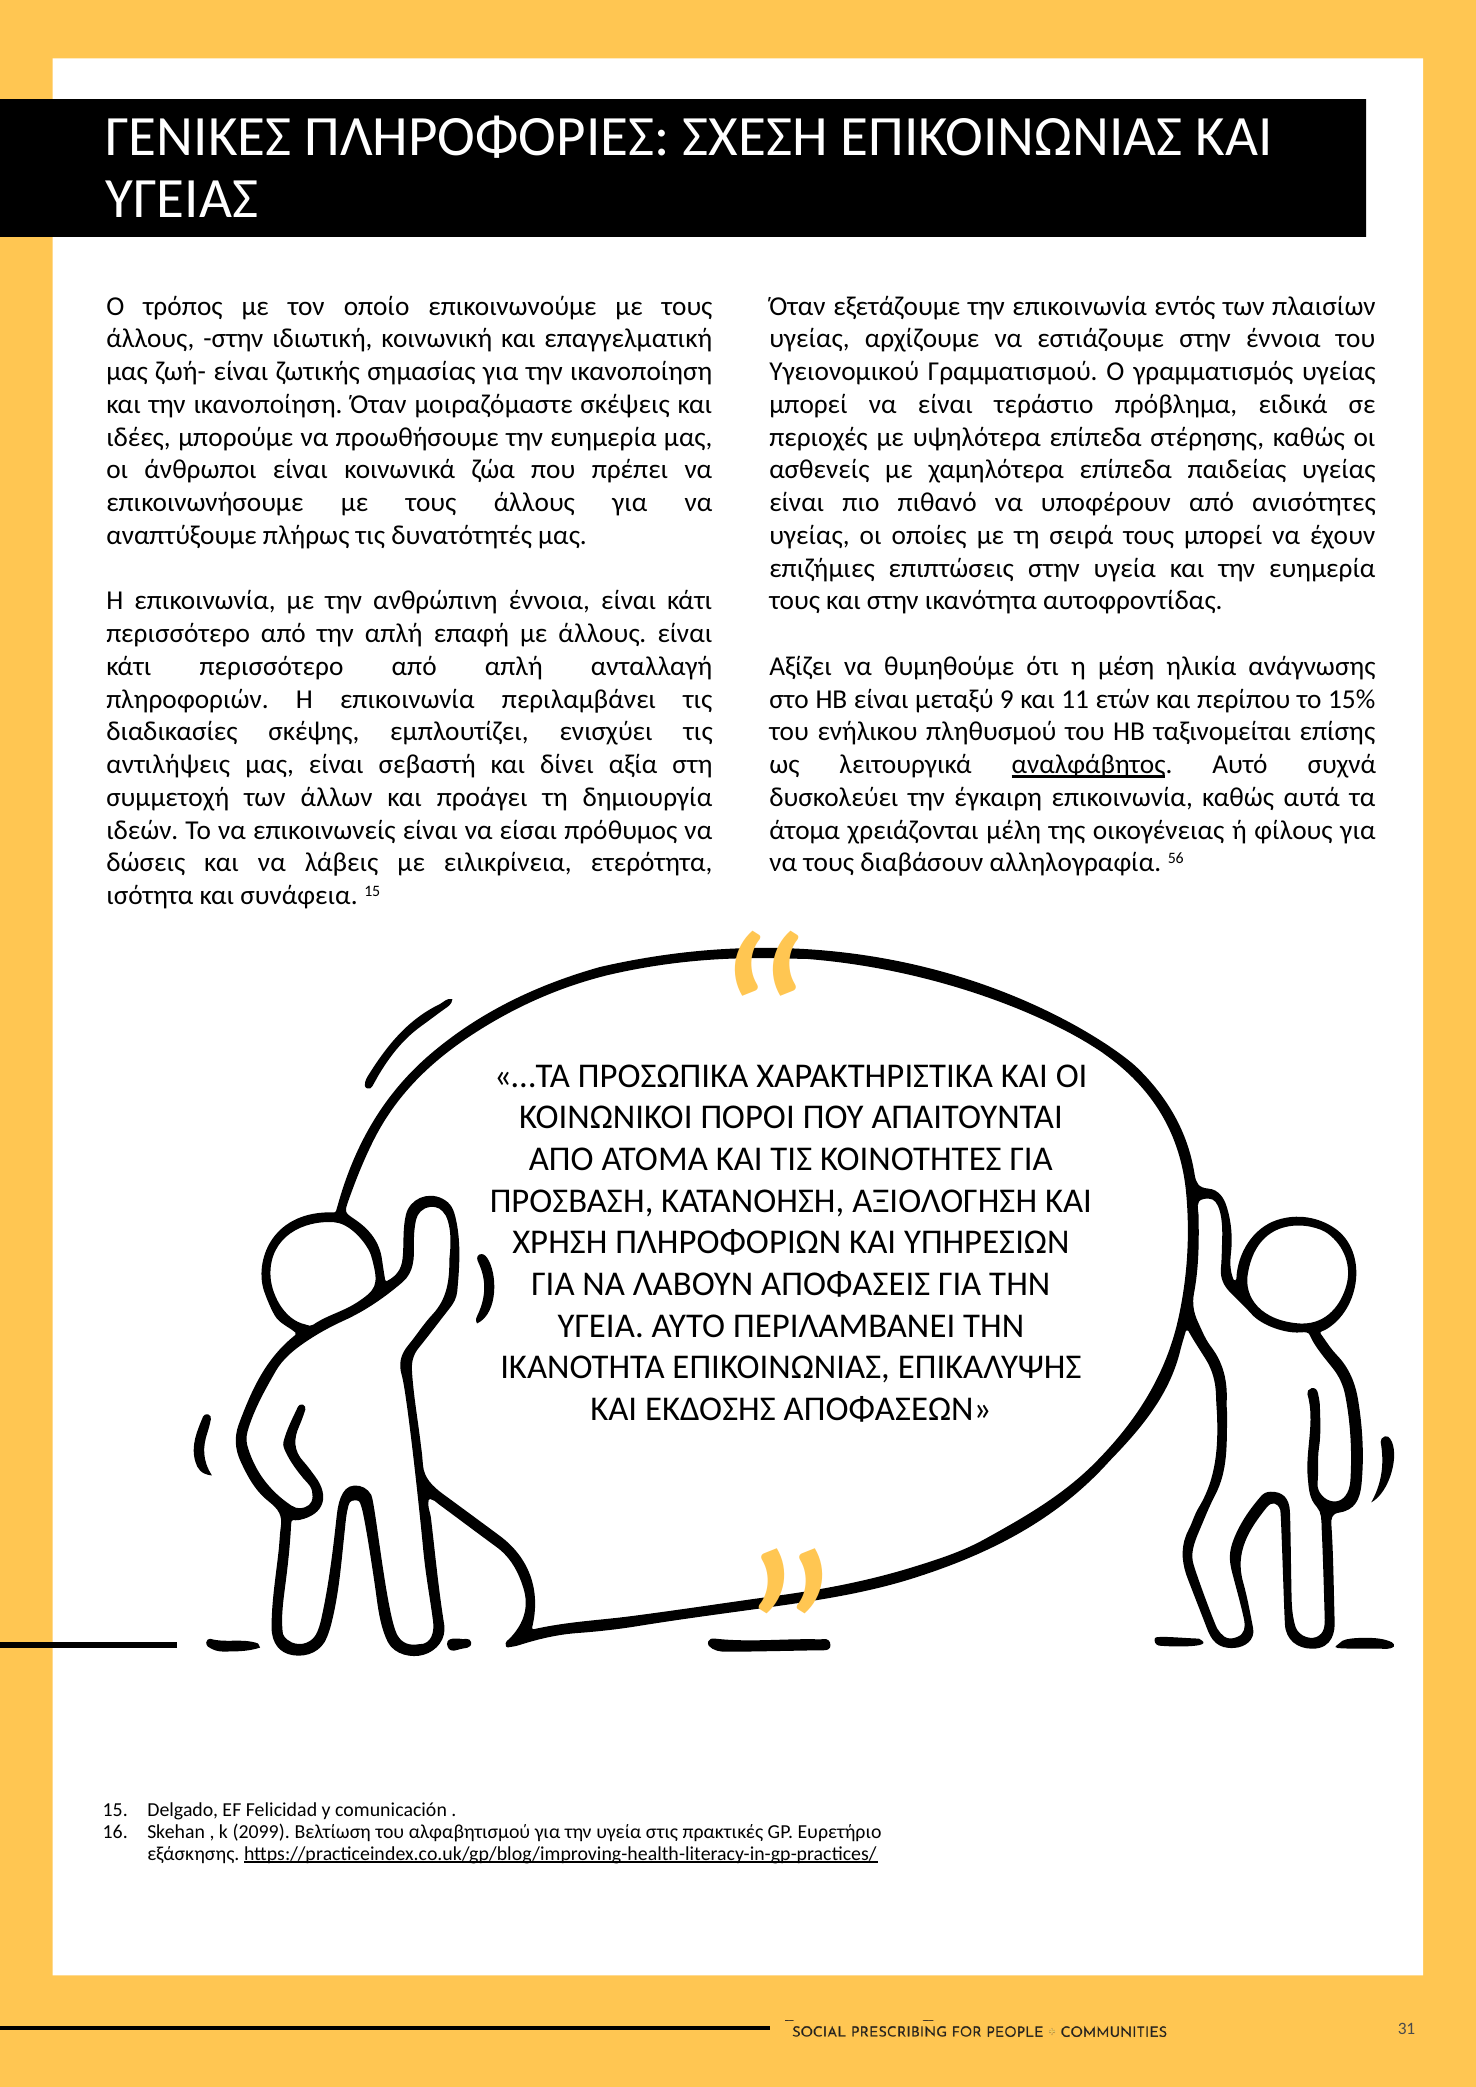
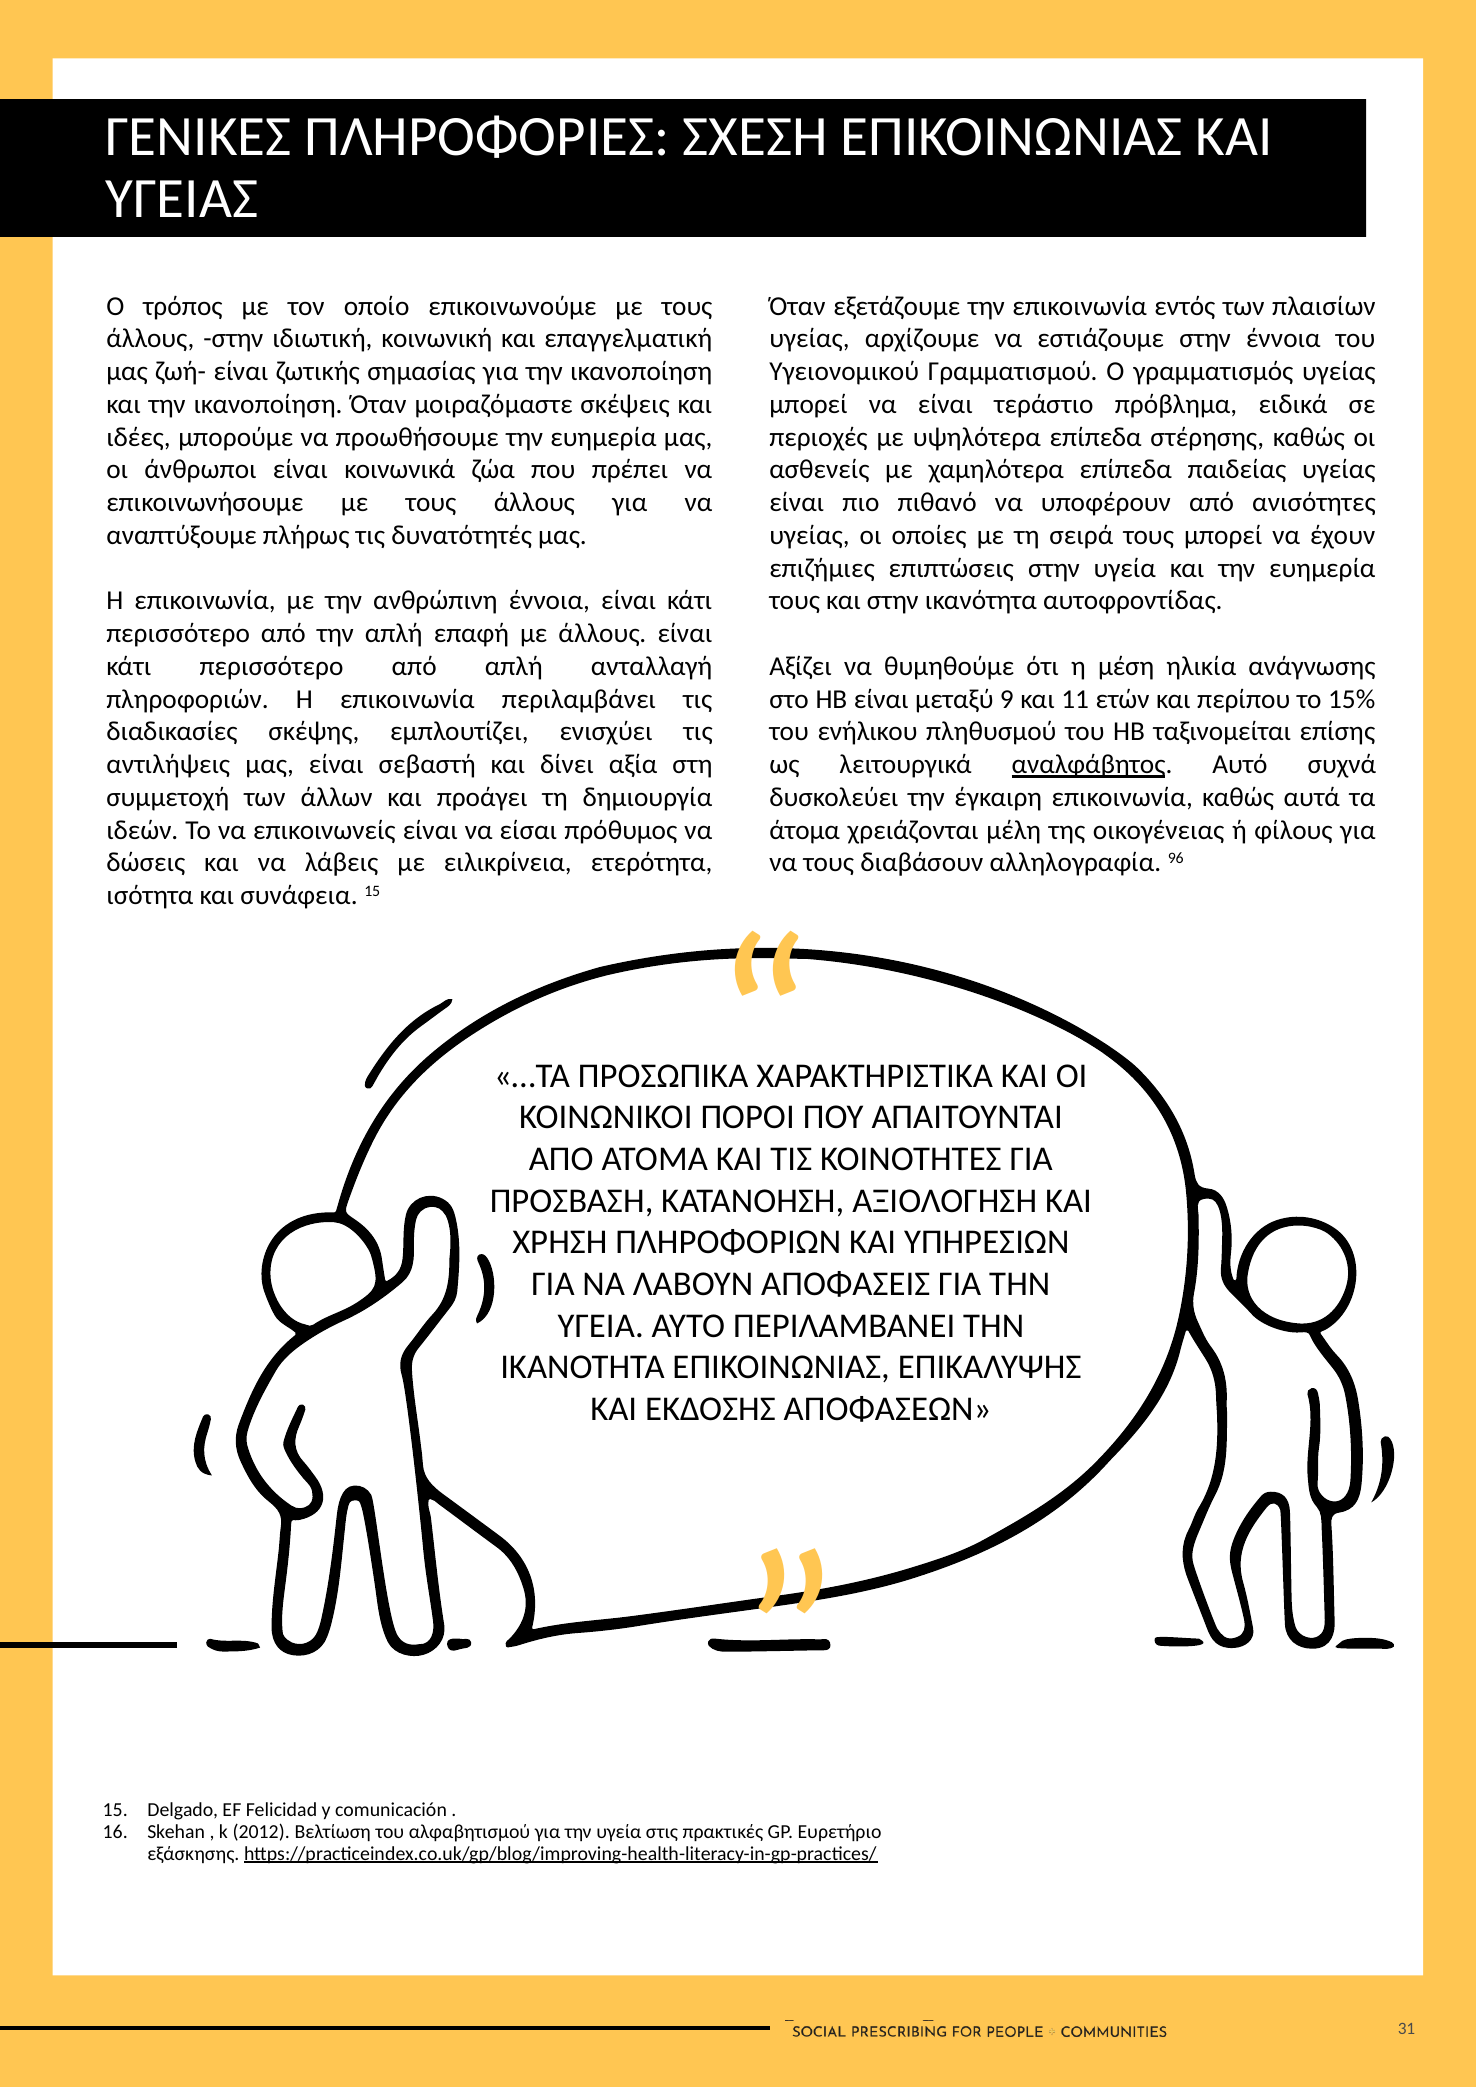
56: 56 -> 96
2099: 2099 -> 2012
